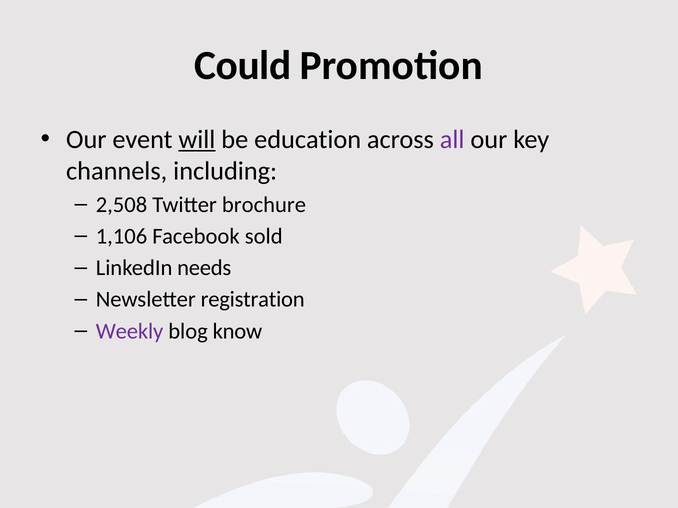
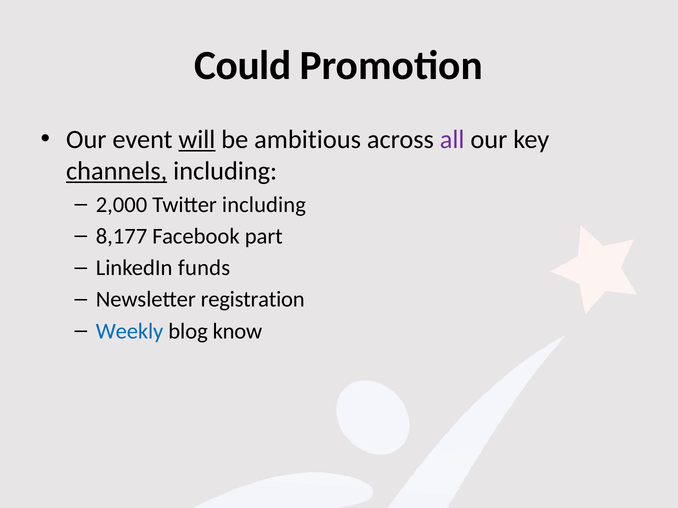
education: education -> ambitious
channels underline: none -> present
2,508: 2,508 -> 2,000
Twitter brochure: brochure -> including
1,106: 1,106 -> 8,177
sold: sold -> part
needs: needs -> funds
Weekly colour: purple -> blue
